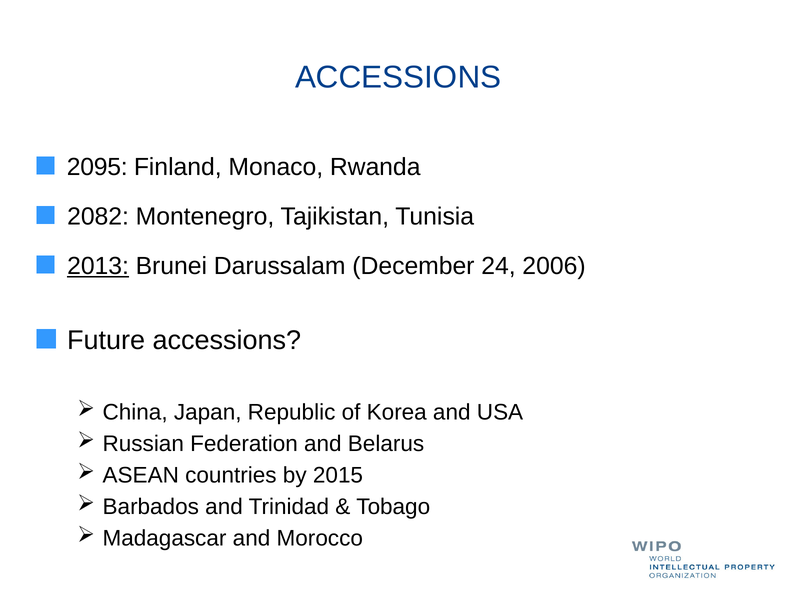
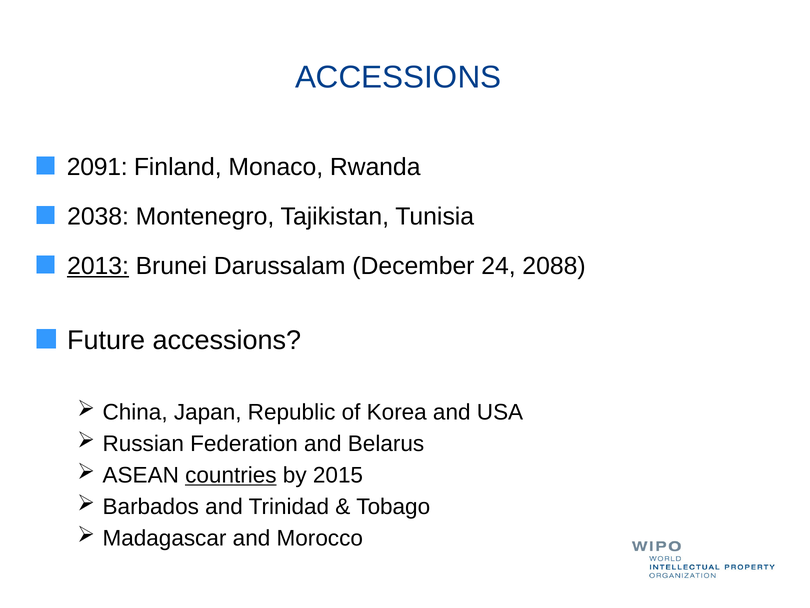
2095: 2095 -> 2091
2082: 2082 -> 2038
2006: 2006 -> 2088
countries underline: none -> present
